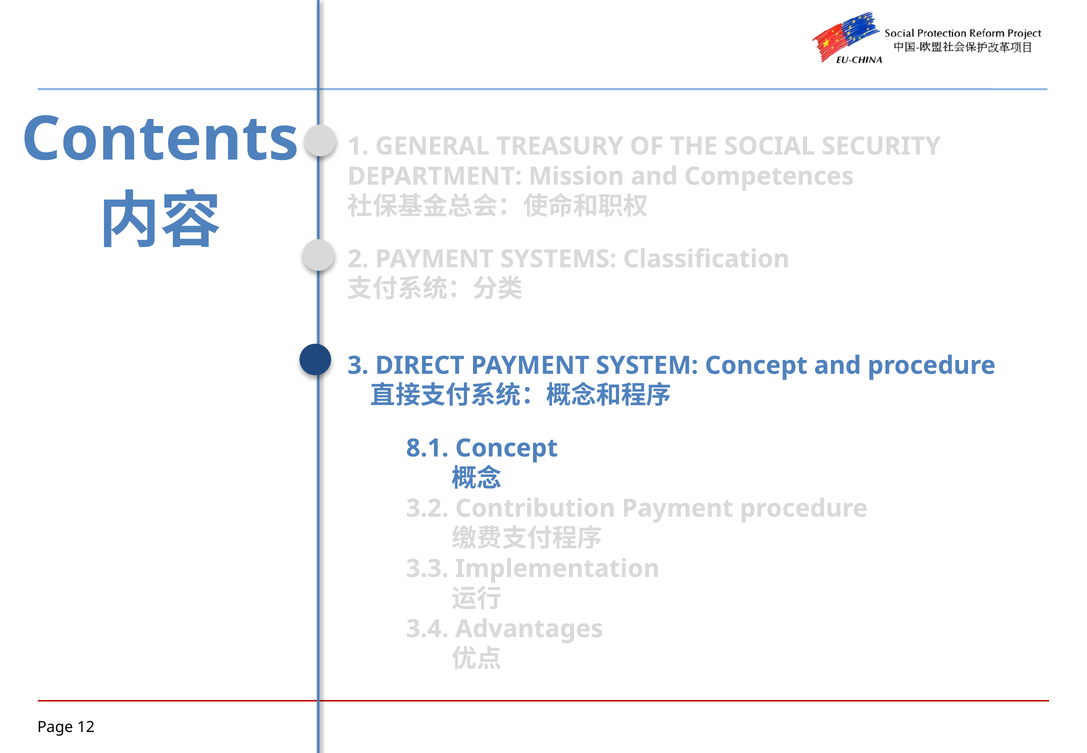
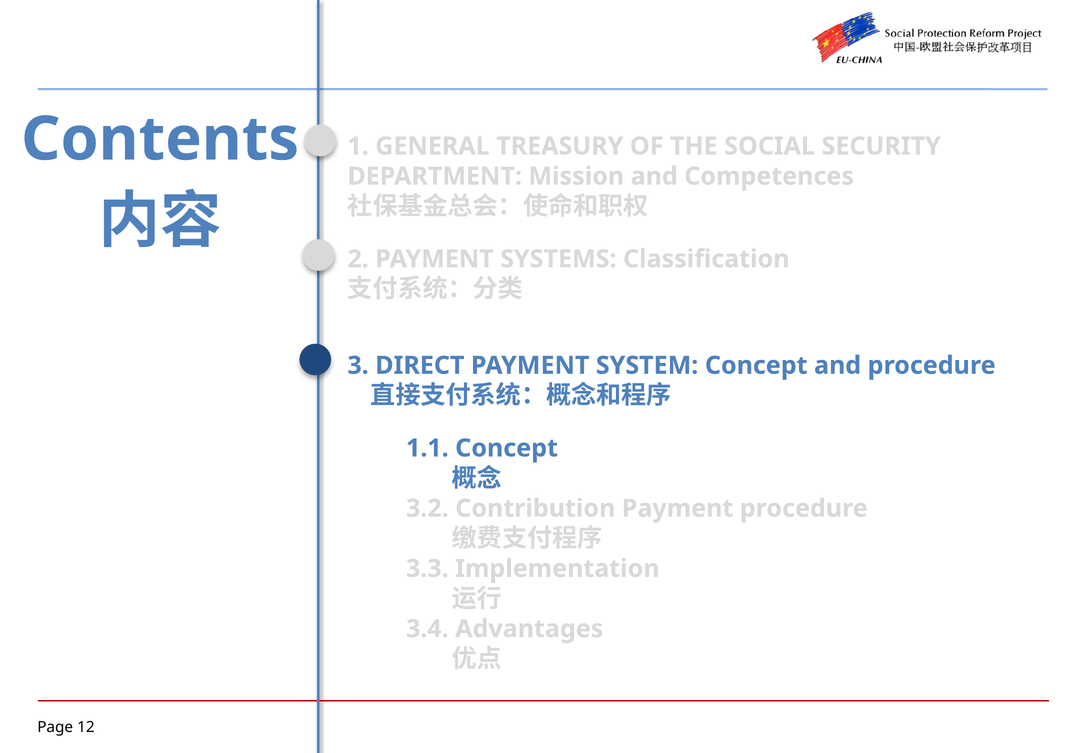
8.1: 8.1 -> 1.1
